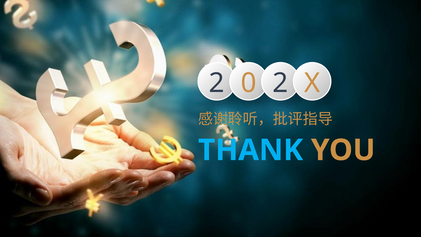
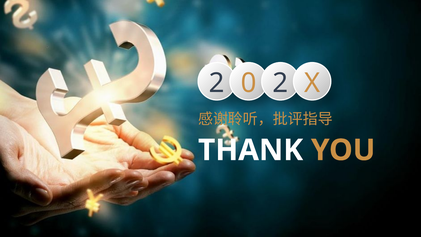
THANK colour: light blue -> white
